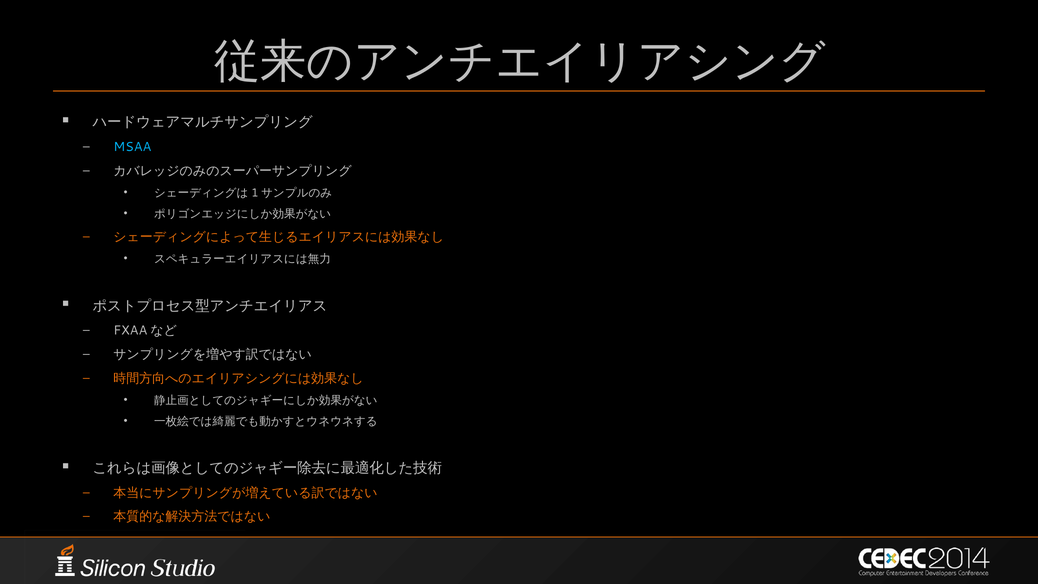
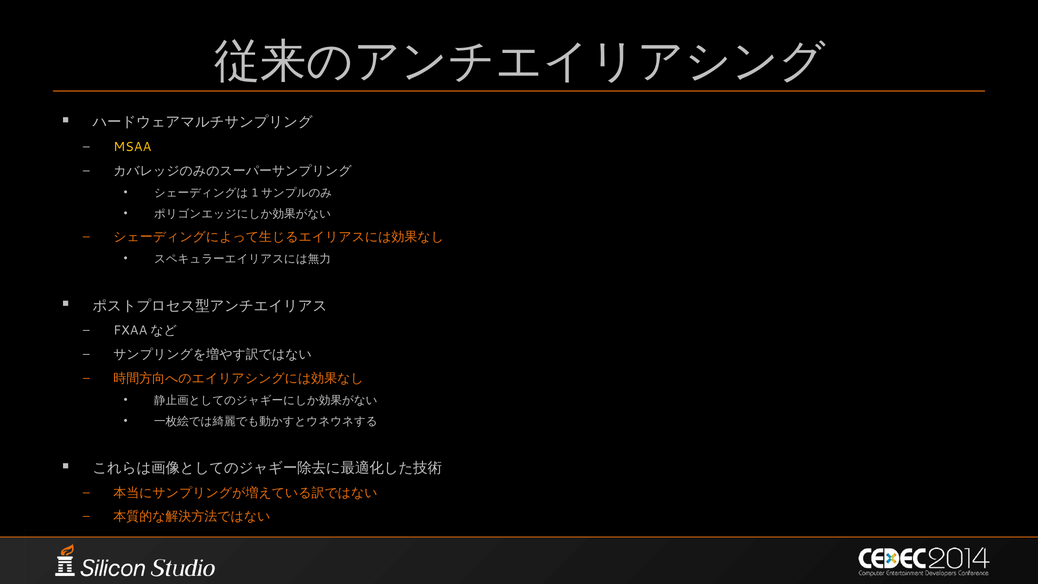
MSAA colour: light blue -> yellow
